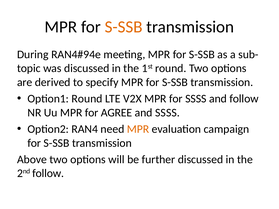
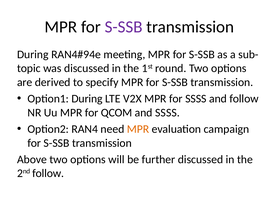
S-SSB at (124, 27) colour: orange -> purple
Option1 Round: Round -> During
AGREE: AGREE -> QCOM
